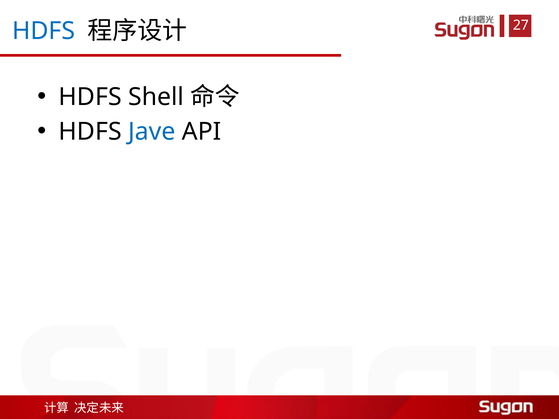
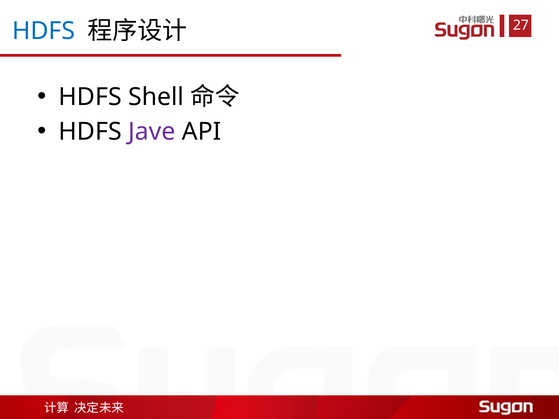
Jave colour: blue -> purple
